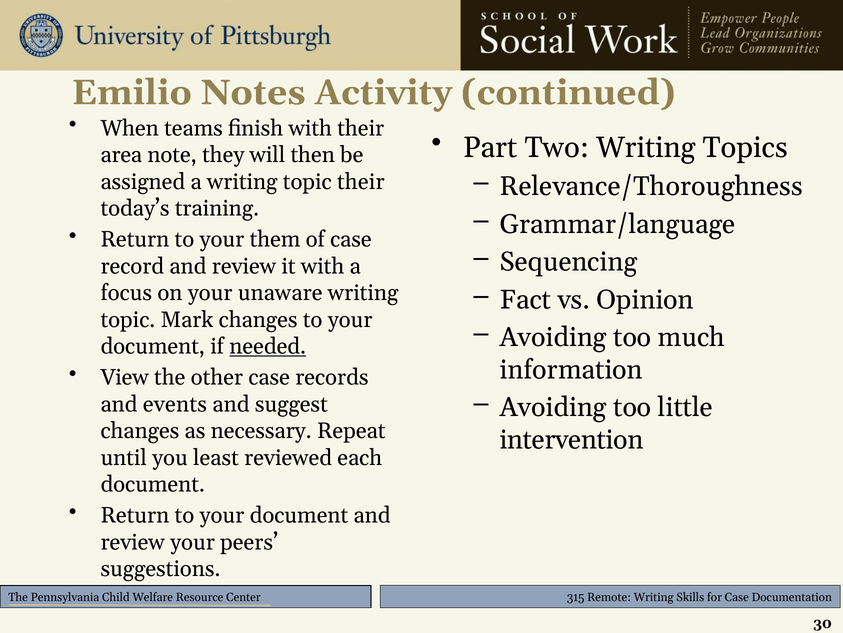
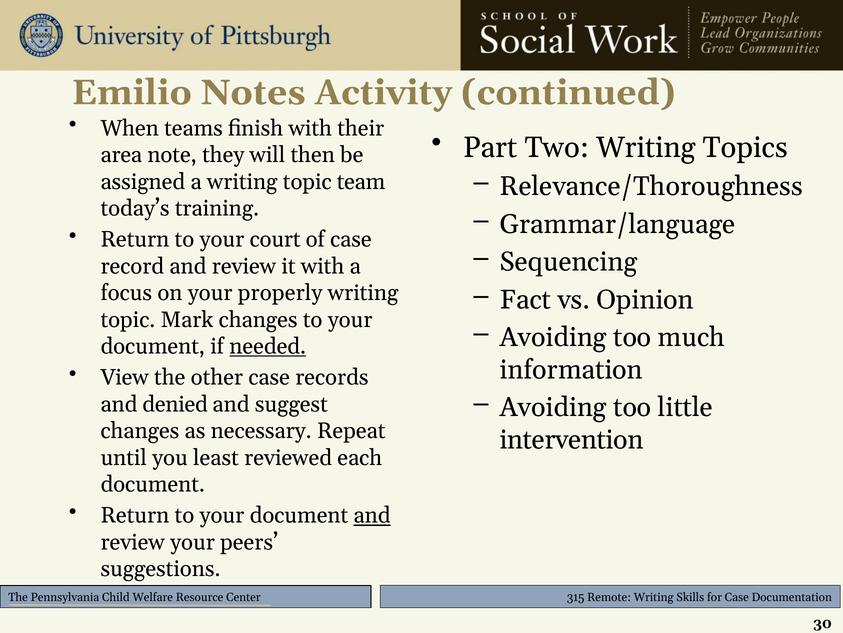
topic their: their -> team
them: them -> court
unaware: unaware -> properly
events: events -> denied
and at (372, 515) underline: none -> present
